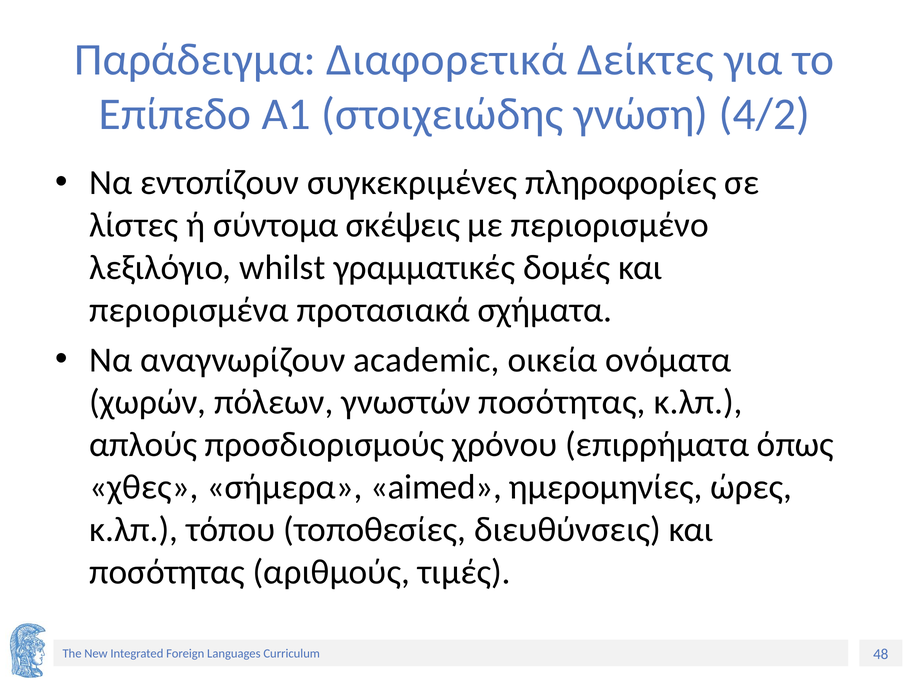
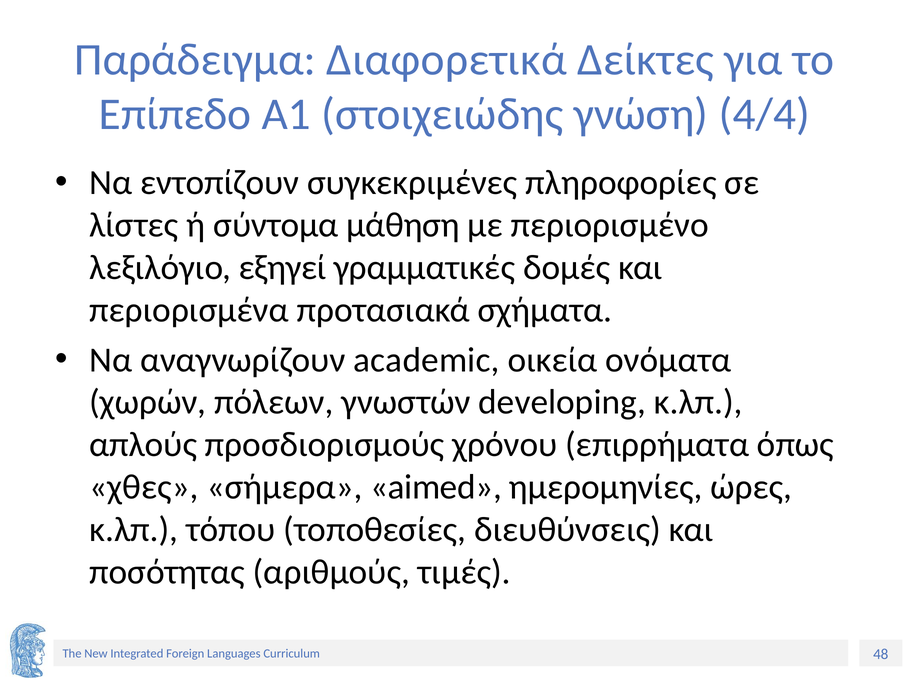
4/2: 4/2 -> 4/4
σκέψεις: σκέψεις -> μάθηση
whilst: whilst -> εξηγεί
γνωστών ποσότητας: ποσότητας -> developing
